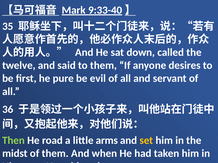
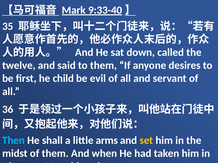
pure: pure -> child
Then colour: light green -> light blue
road: road -> shall
